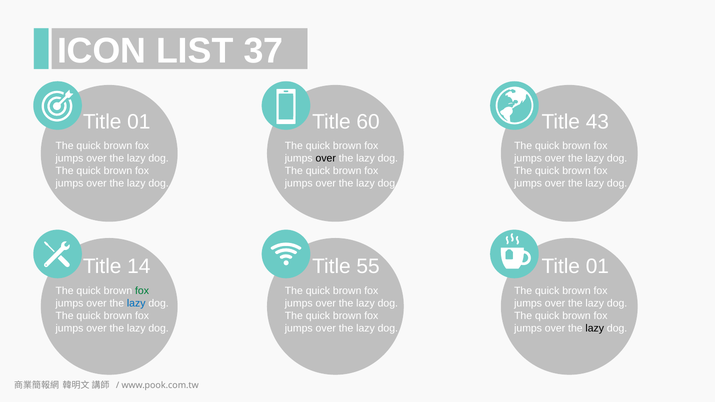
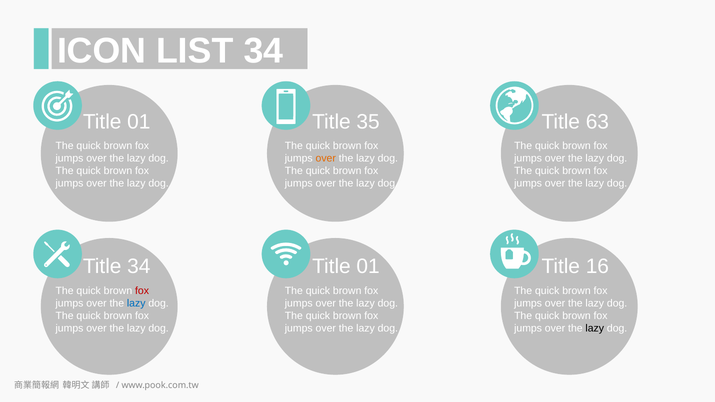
LIST 37: 37 -> 34
60: 60 -> 35
43: 43 -> 63
over at (326, 159) colour: black -> orange
Title 14: 14 -> 34
55 at (368, 267): 55 -> 01
01 at (597, 267): 01 -> 16
fox at (142, 291) colour: green -> red
